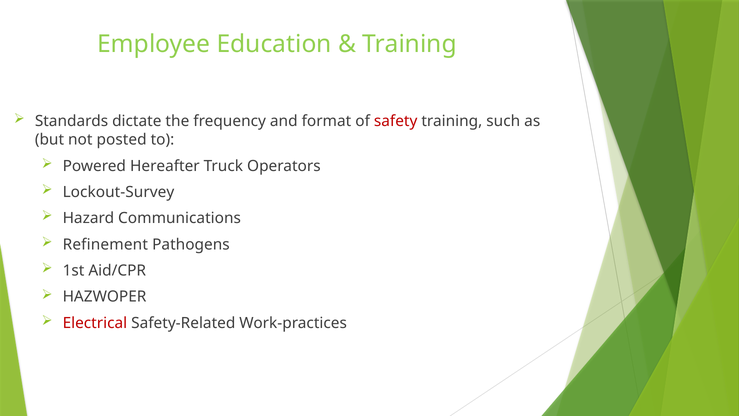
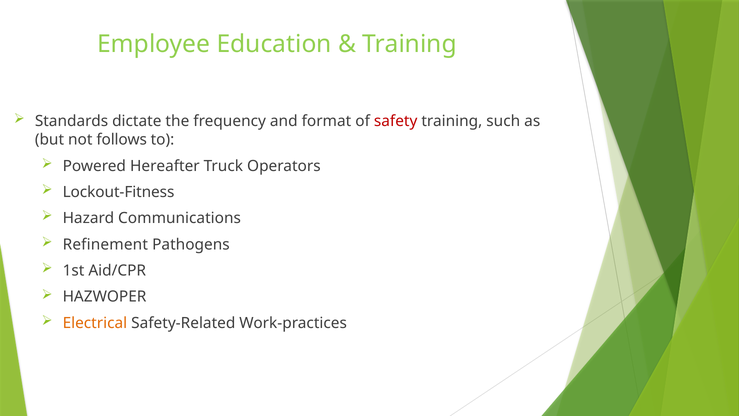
posted: posted -> follows
Lockout-Survey: Lockout-Survey -> Lockout-Fitness
Electrical colour: red -> orange
